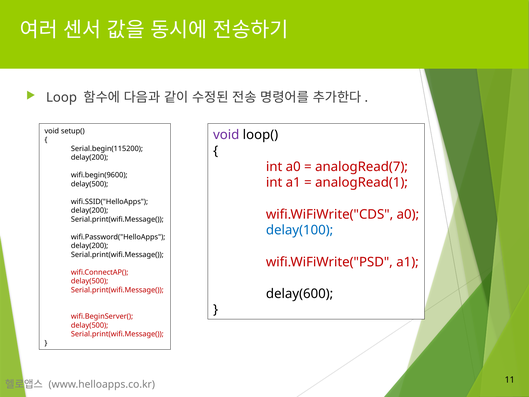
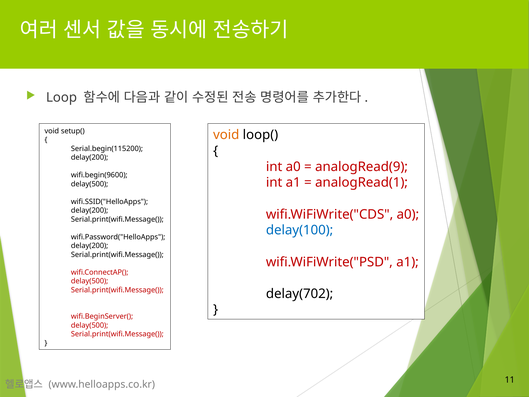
void at (226, 135) colour: purple -> orange
analogRead(7: analogRead(7 -> analogRead(9
delay(600: delay(600 -> delay(702
